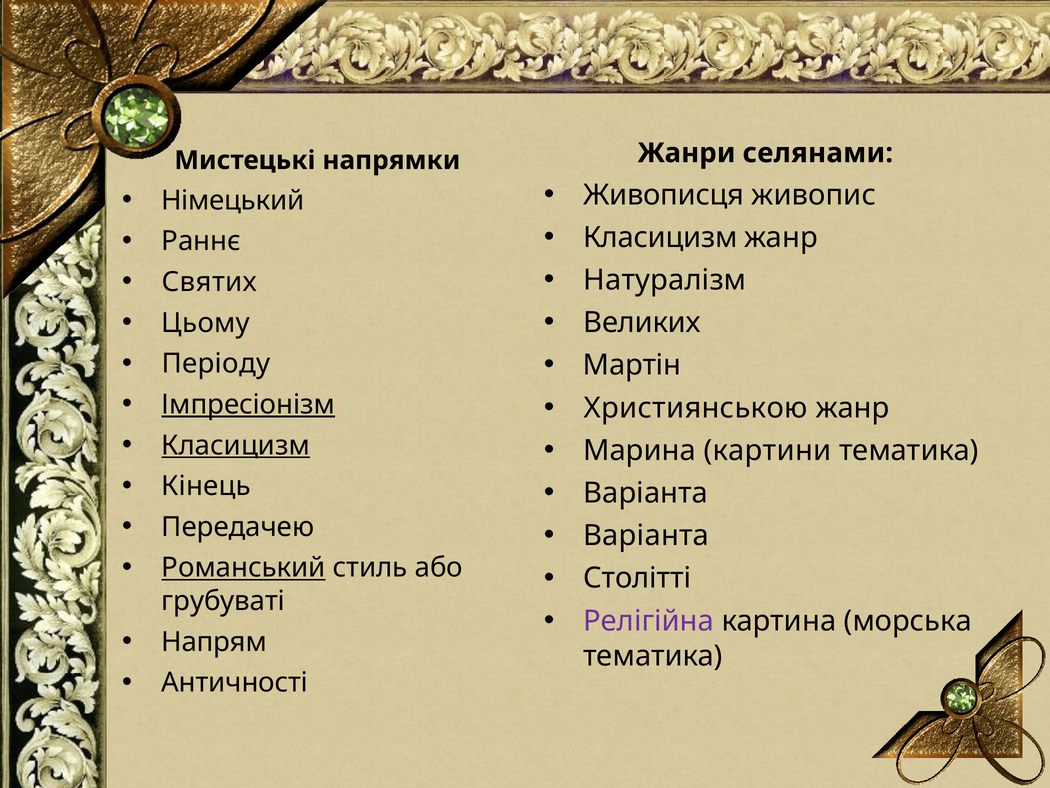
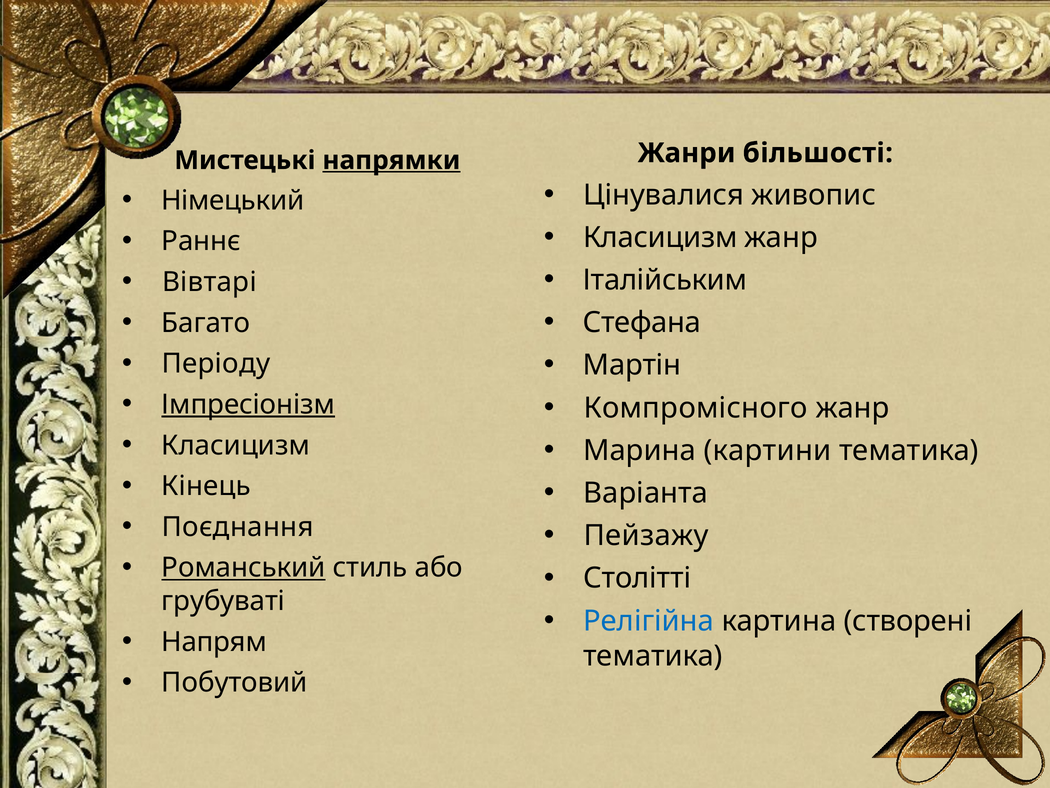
селянами: селянами -> більшості
напрямки underline: none -> present
Живописця: Живописця -> Цінувалися
Натуралізм: Натуралізм -> Італійським
Святих: Святих -> Вівтарі
Великих: Великих -> Стефана
Цьому: Цьому -> Багато
Християнською: Християнською -> Компромісного
Класицизм at (236, 445) underline: present -> none
Передачею: Передачею -> Поєднання
Варіанта at (646, 535): Варіанта -> Пейзажу
Релігійна colour: purple -> blue
морська: морська -> створені
Античності: Античності -> Побутовий
